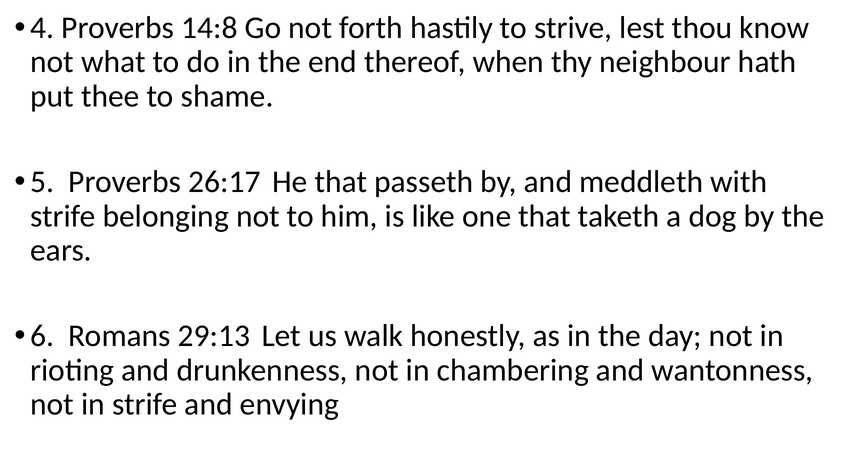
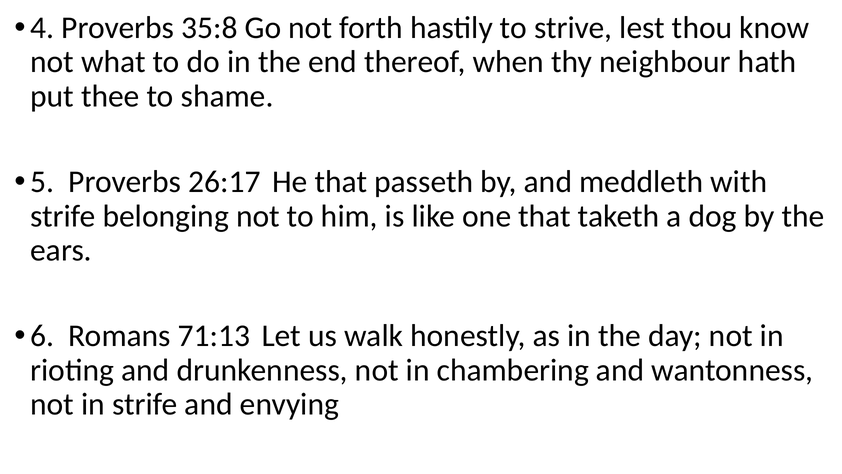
14:8: 14:8 -> 35:8
29:13: 29:13 -> 71:13
